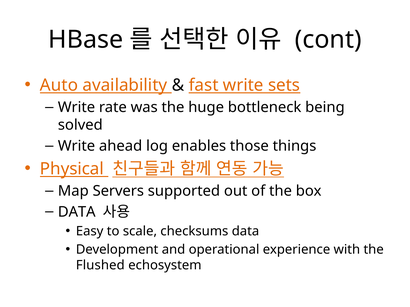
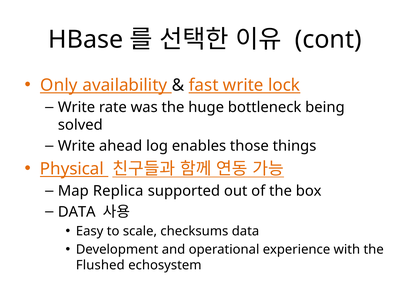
Auto: Auto -> Only
sets: sets -> lock
Servers: Servers -> Replica
